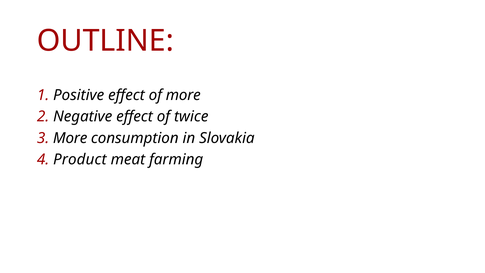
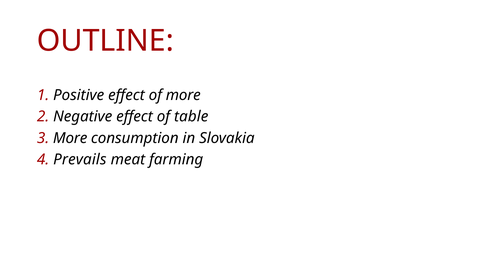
twice: twice -> table
Product: Product -> Prevails
